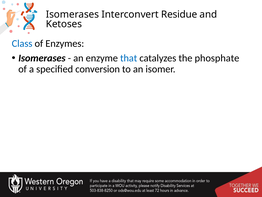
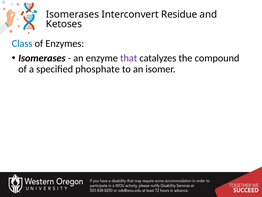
that colour: blue -> purple
phosphate: phosphate -> compound
conversion: conversion -> phosphate
